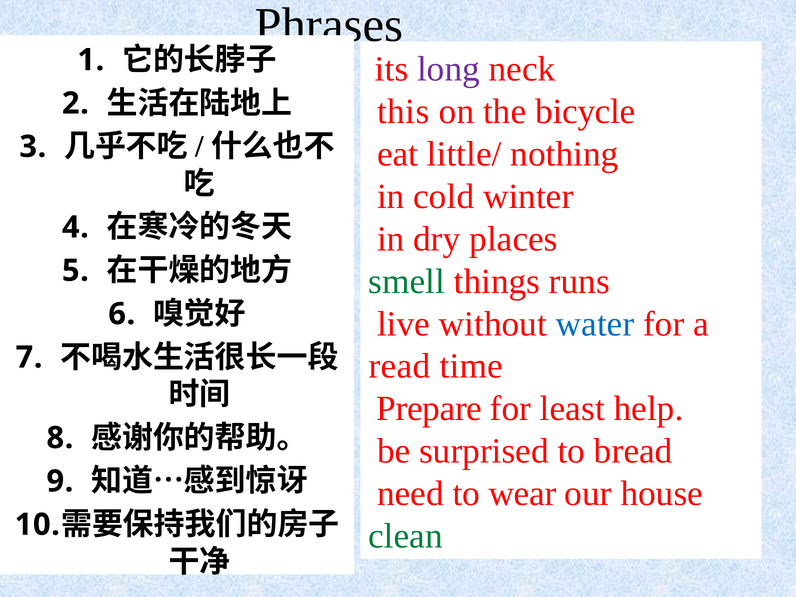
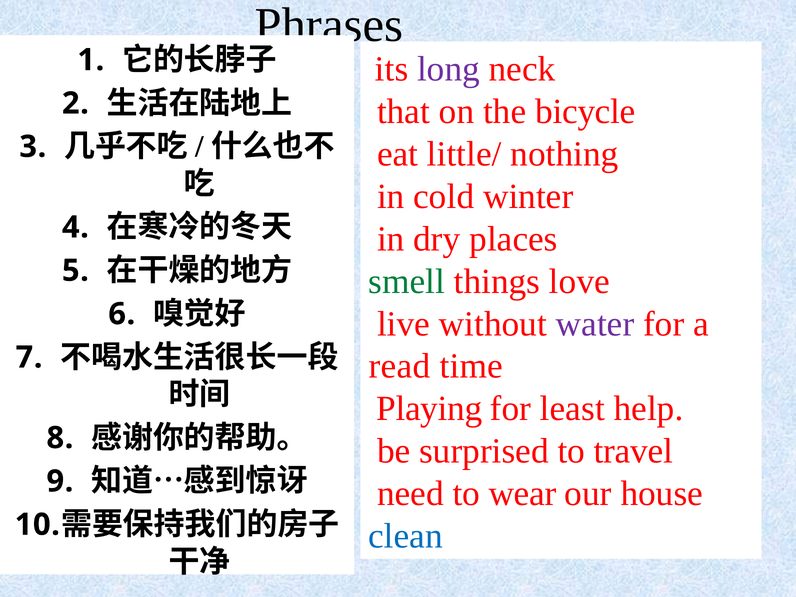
this: this -> that
runs: runs -> love
water colour: blue -> purple
Prepare: Prepare -> Playing
bread: bread -> travel
clean colour: green -> blue
